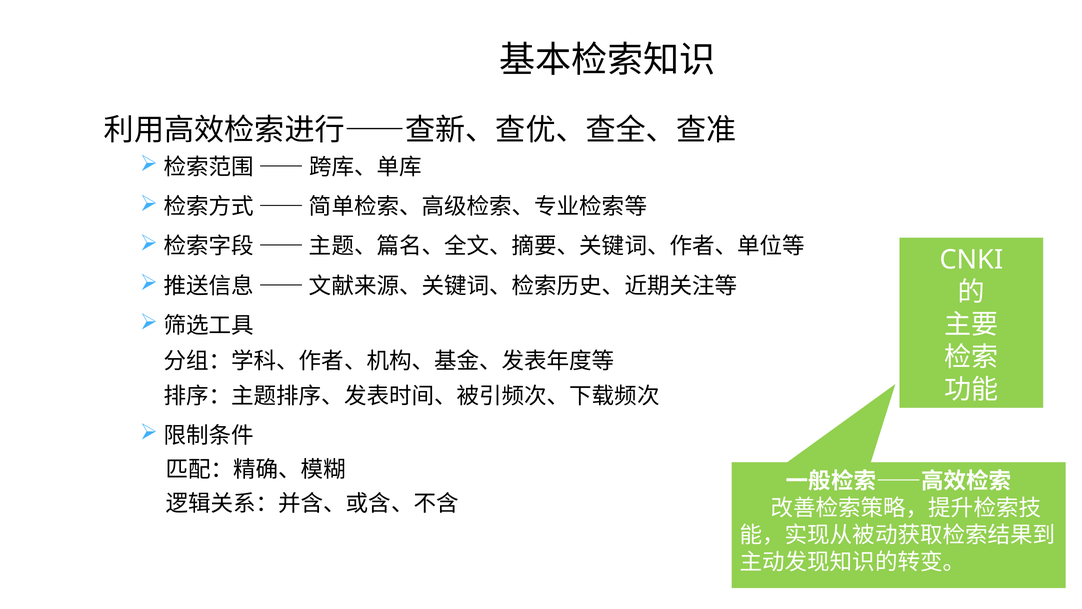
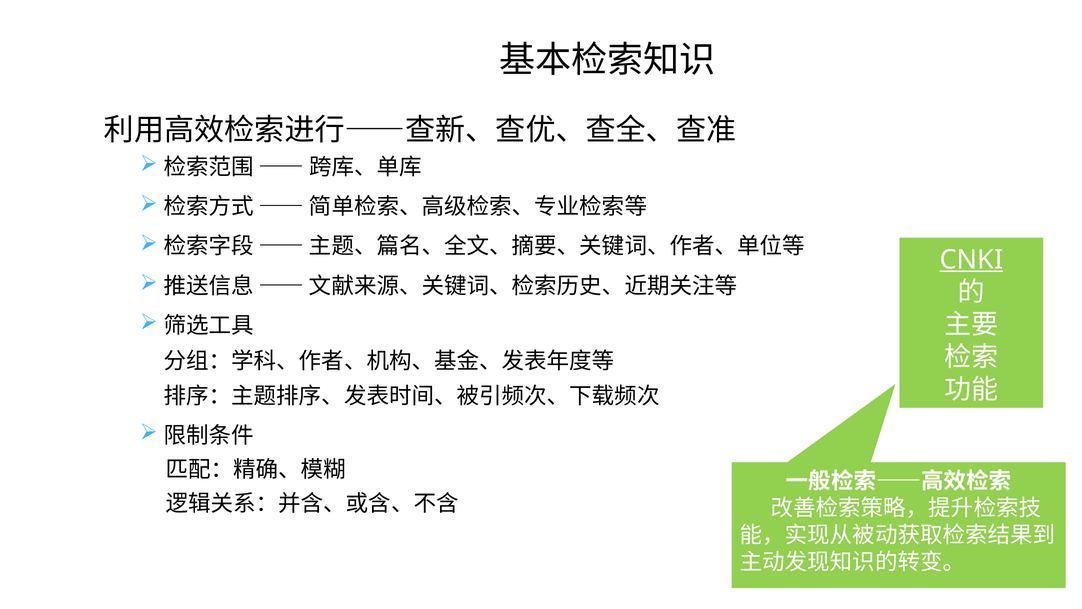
CNKI underline: none -> present
